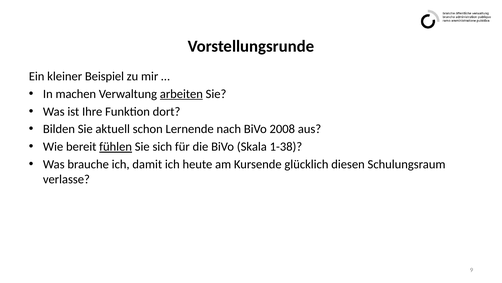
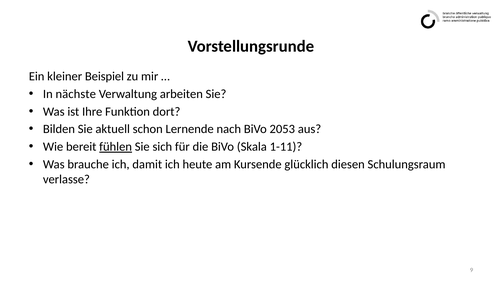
machen: machen -> nächste
arbeiten underline: present -> none
2008: 2008 -> 2053
1-38: 1-38 -> 1-11
